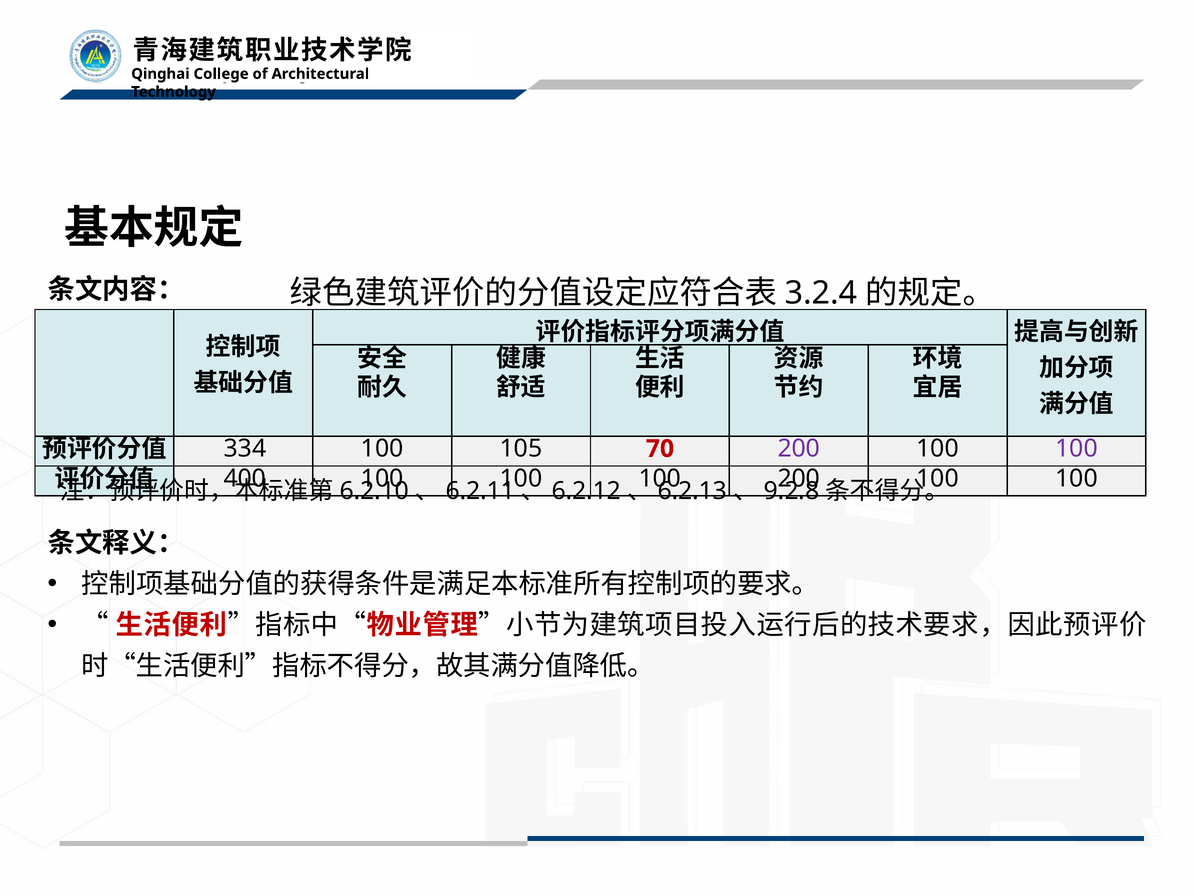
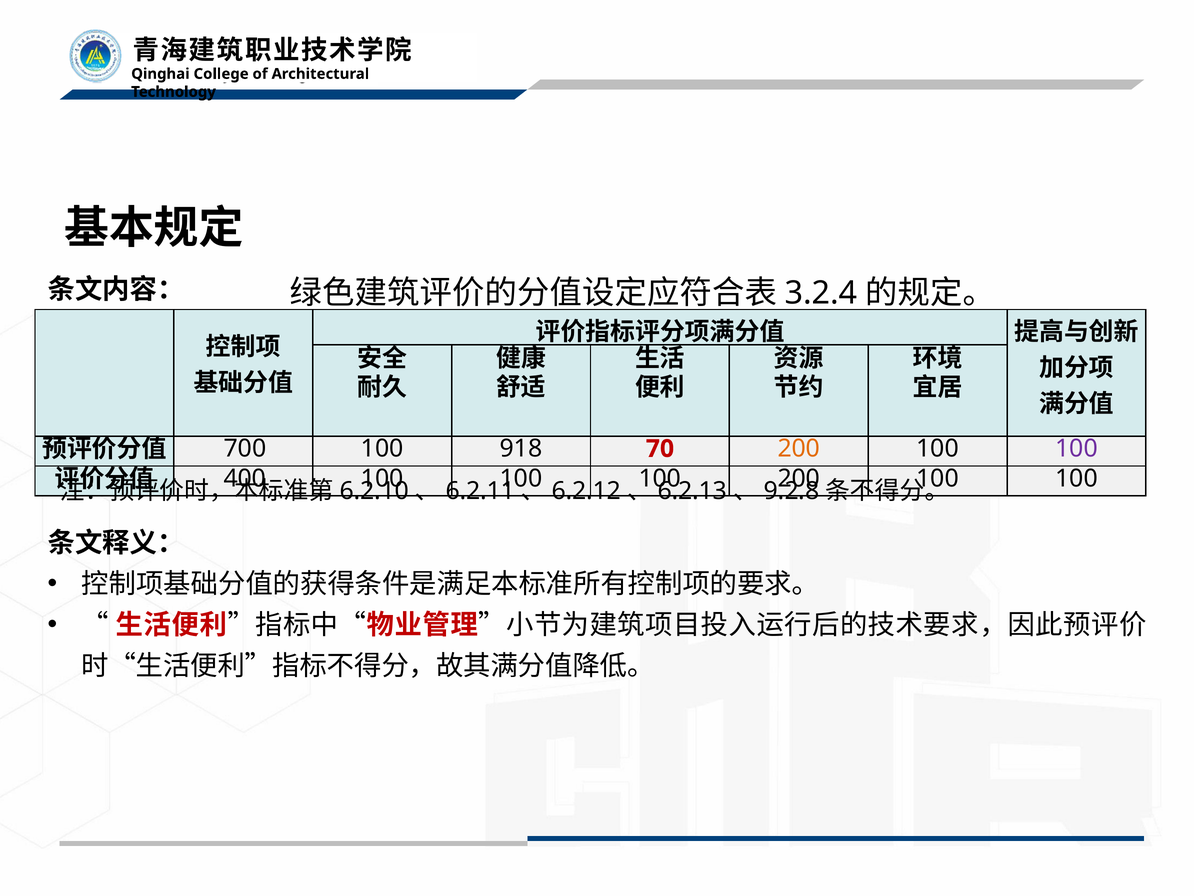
334: 334 -> 700
105: 105 -> 918
200 at (799, 449) colour: purple -> orange
